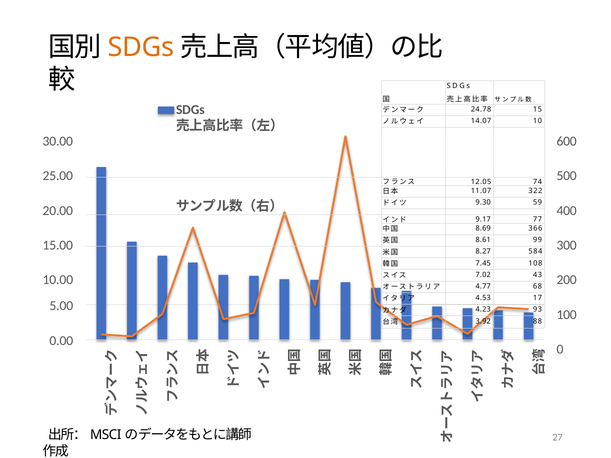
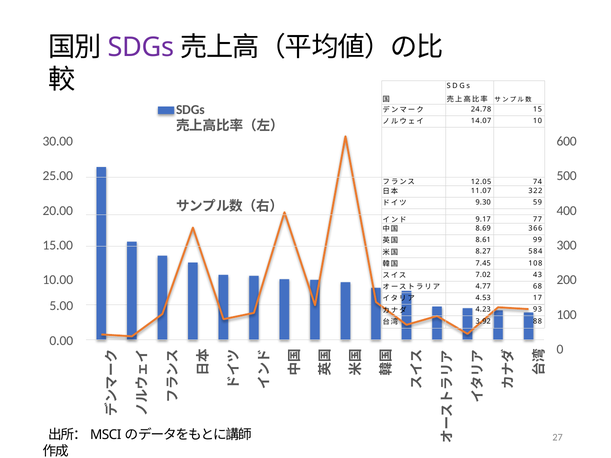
SDGs at (141, 47) colour: orange -> purple
